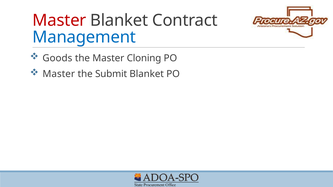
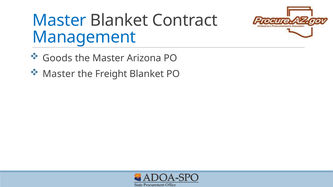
Master at (59, 20) colour: red -> blue
Cloning: Cloning -> Arizona
Submit: Submit -> Freight
